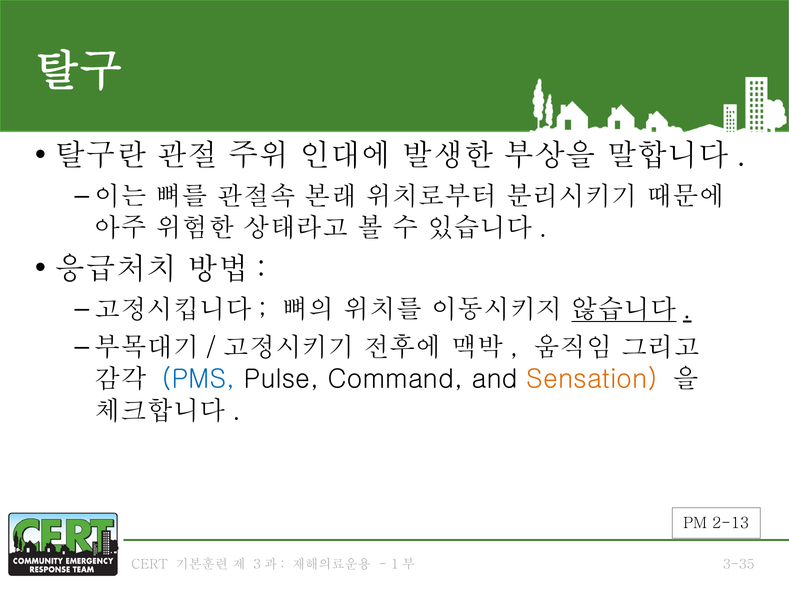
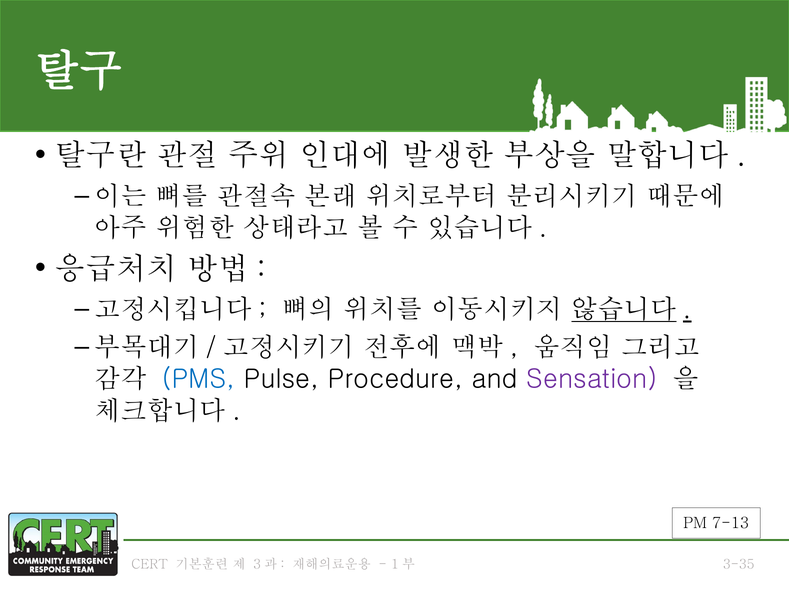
Command: Command -> Procedure
Sensation colour: orange -> purple
2-13: 2-13 -> 7-13
